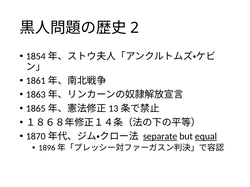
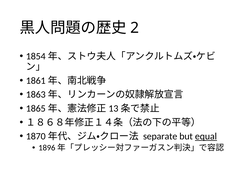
separate underline: present -> none
